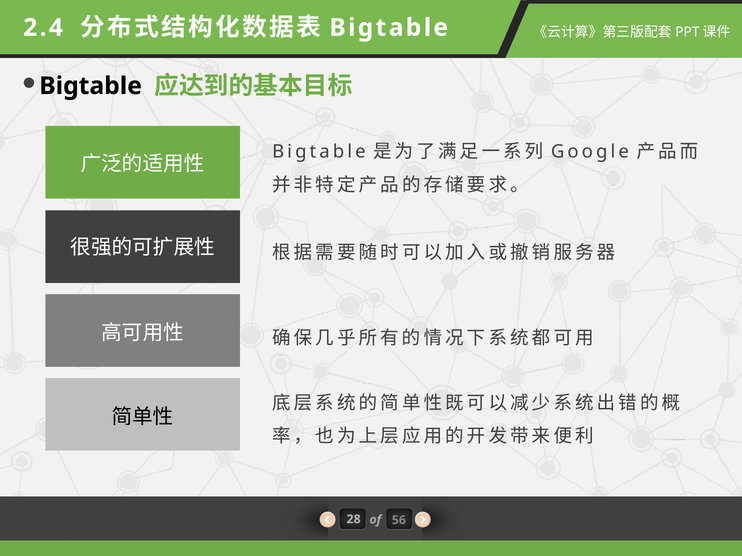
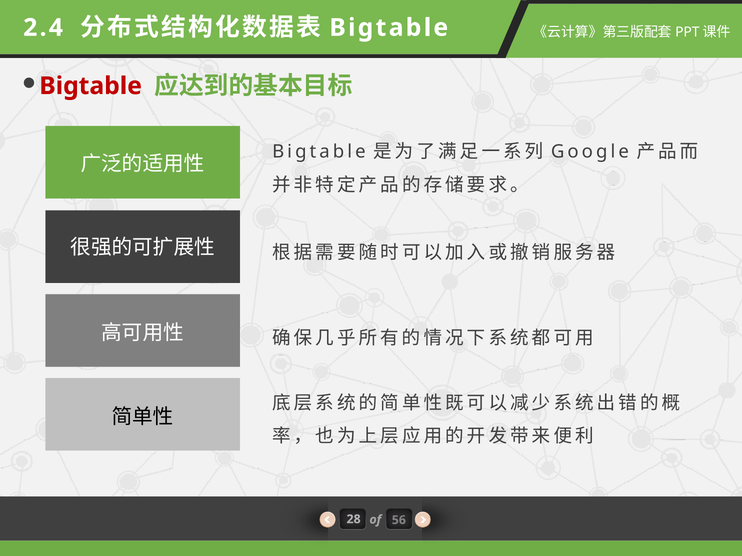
Bigtable at (91, 86) colour: black -> red
